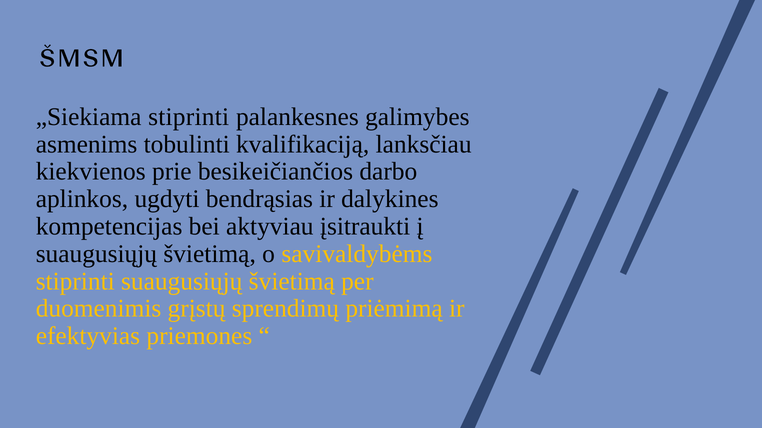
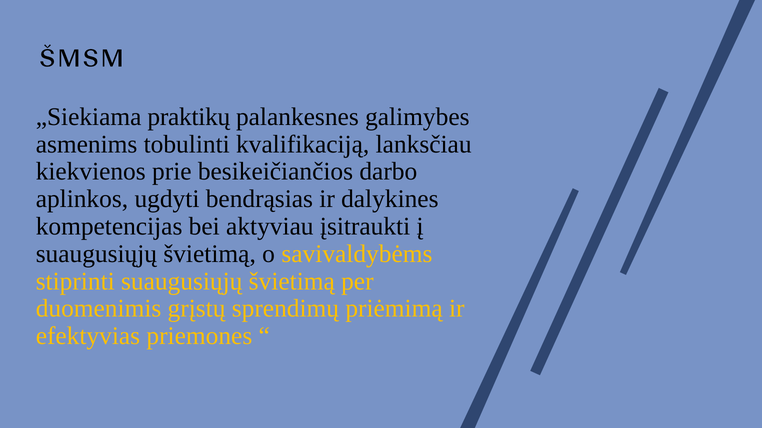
„Siekiama stiprinti: stiprinti -> praktikų
